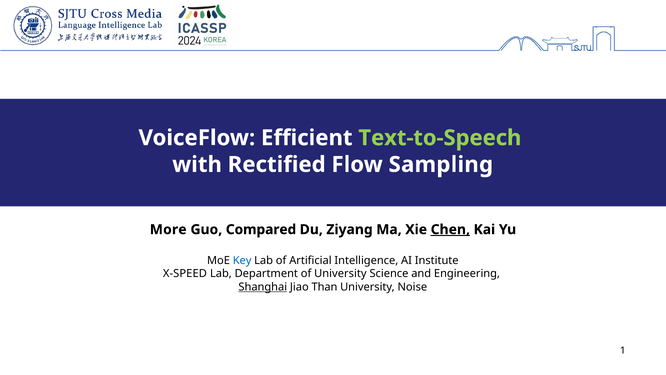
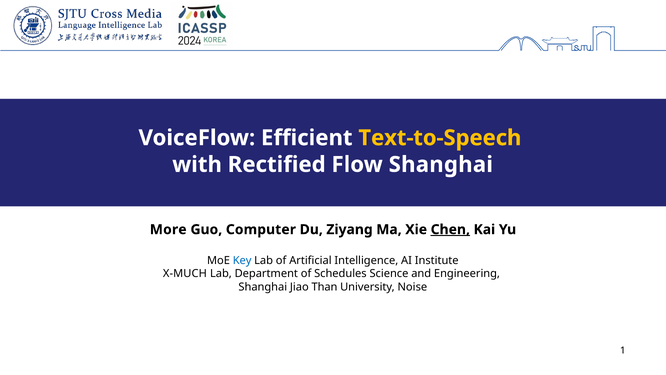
Text-to-Speech colour: light green -> yellow
Flow Sampling: Sampling -> Shanghai
Compared: Compared -> Computer
X-SPEED: X-SPEED -> X-MUCH
of University: University -> Schedules
Shanghai at (263, 287) underline: present -> none
